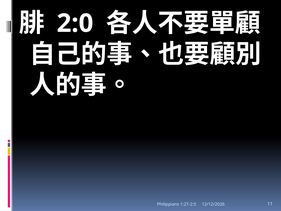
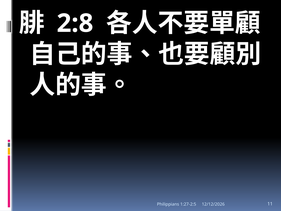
2:0: 2:0 -> 2:8
